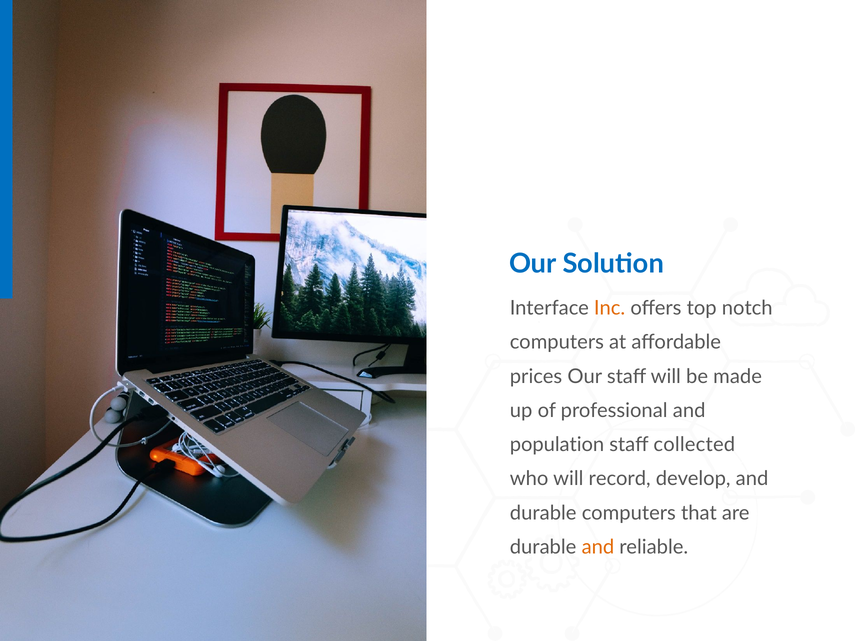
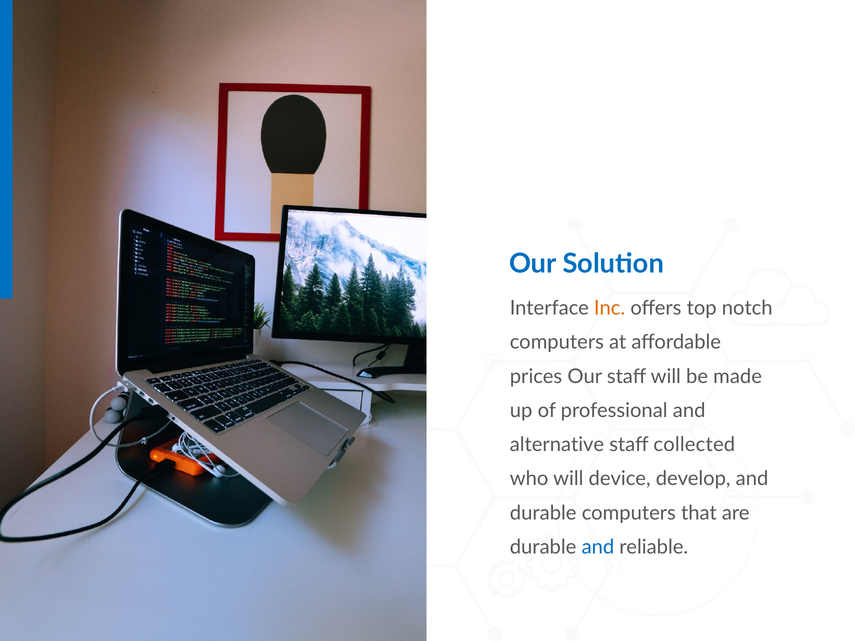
population: population -> alternative
record: record -> device
and at (598, 547) colour: orange -> blue
